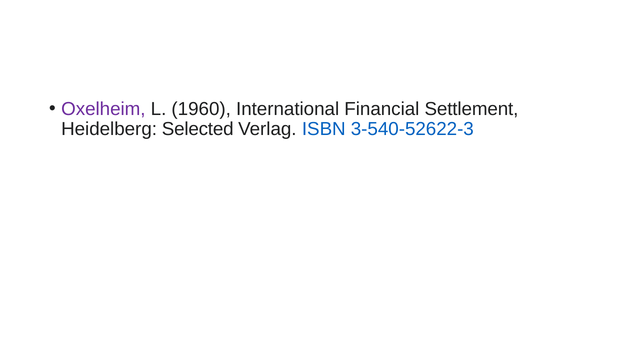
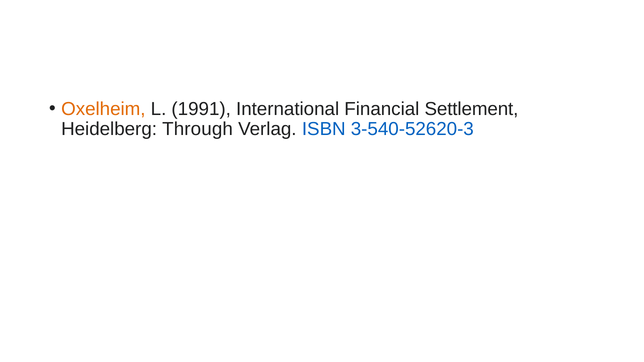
Oxelheim colour: purple -> orange
1960: 1960 -> 1991
Selected: Selected -> Through
3-540-52622-3: 3-540-52622-3 -> 3-540-52620-3
